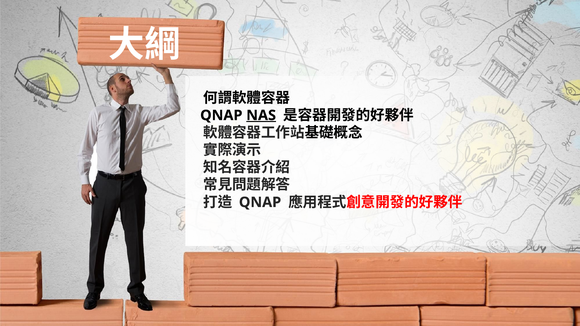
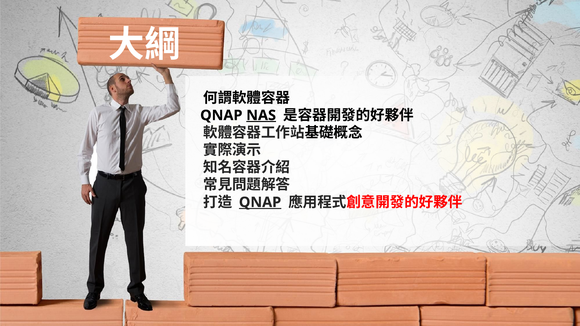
QNAP at (260, 202) underline: none -> present
